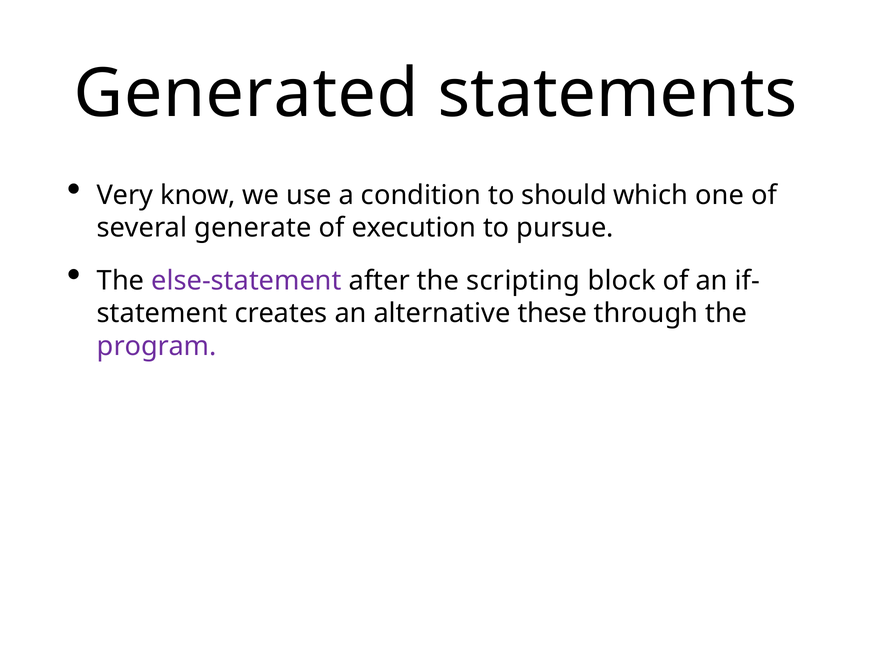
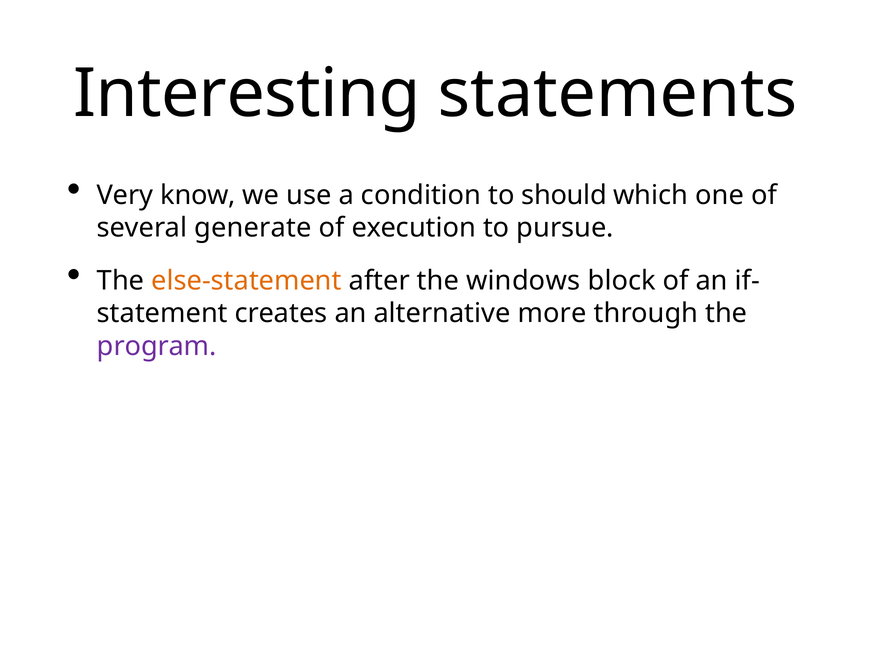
Generated: Generated -> Interesting
else-statement colour: purple -> orange
scripting: scripting -> windows
these: these -> more
